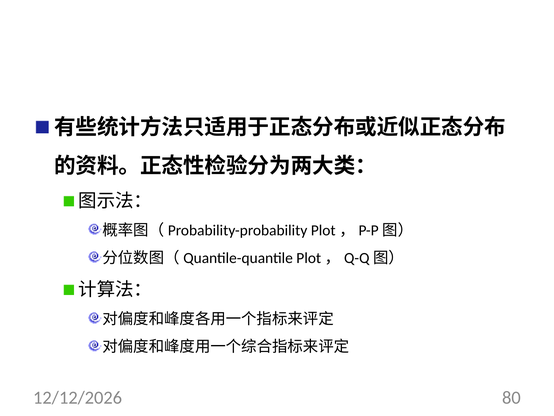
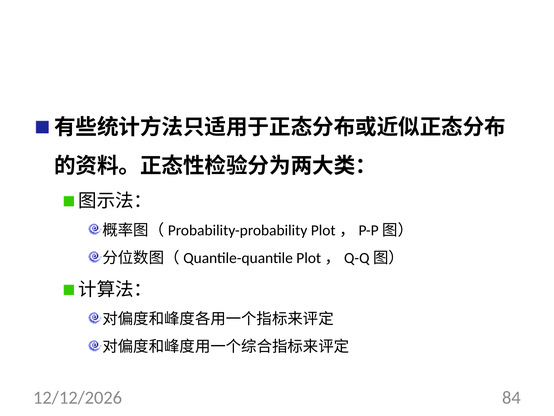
80: 80 -> 84
